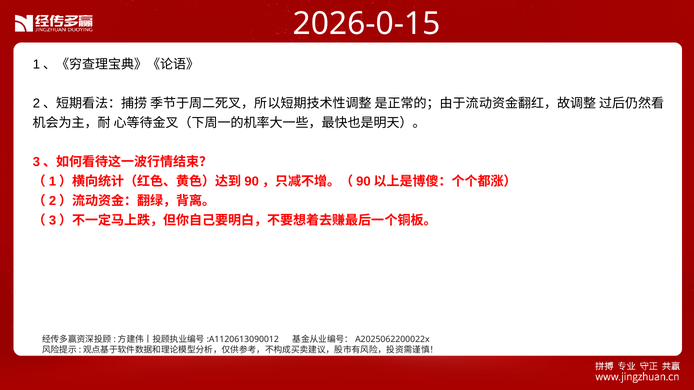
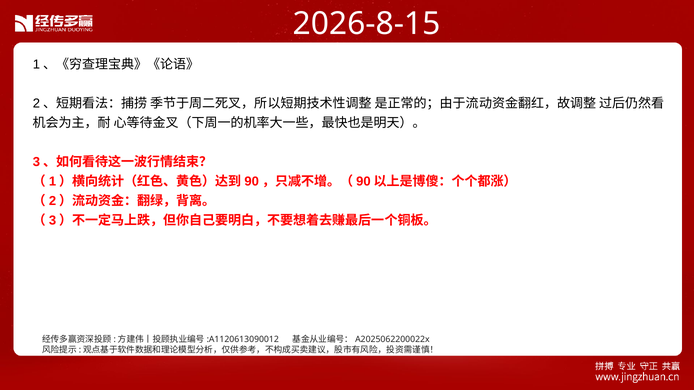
2026-0-15: 2026-0-15 -> 2026-8-15
